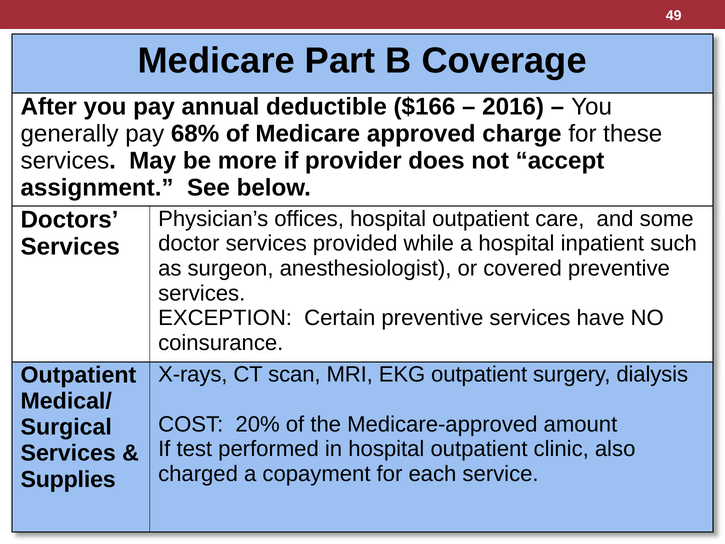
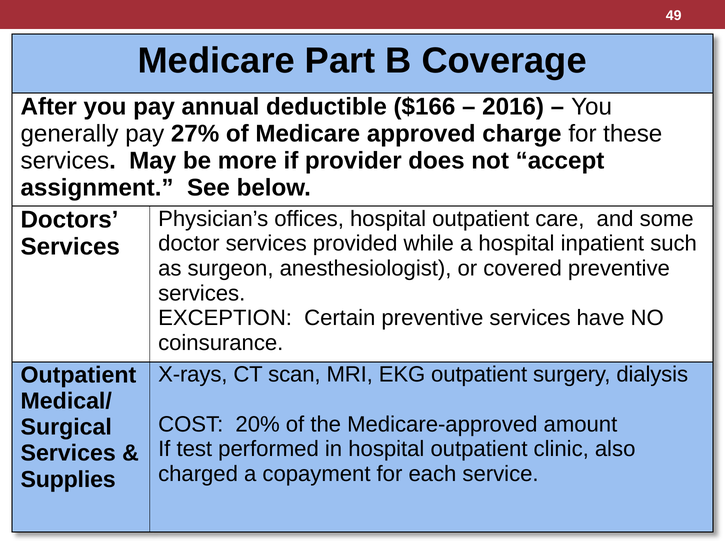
68%: 68% -> 27%
